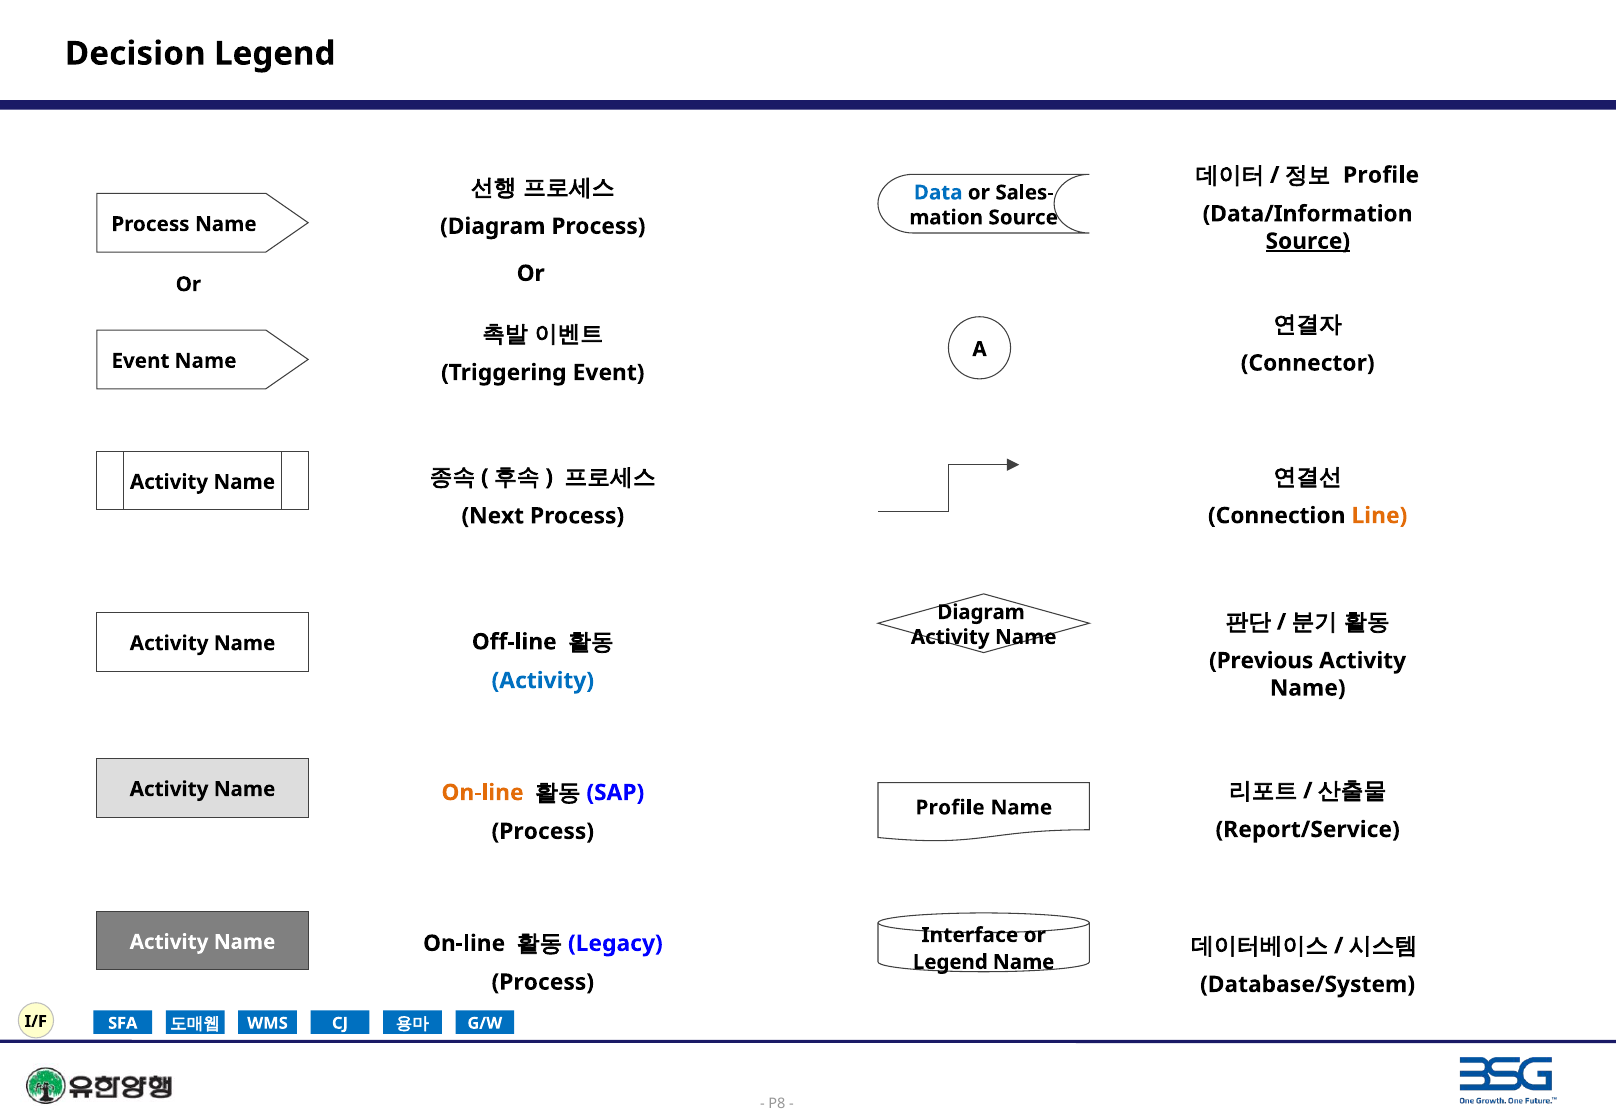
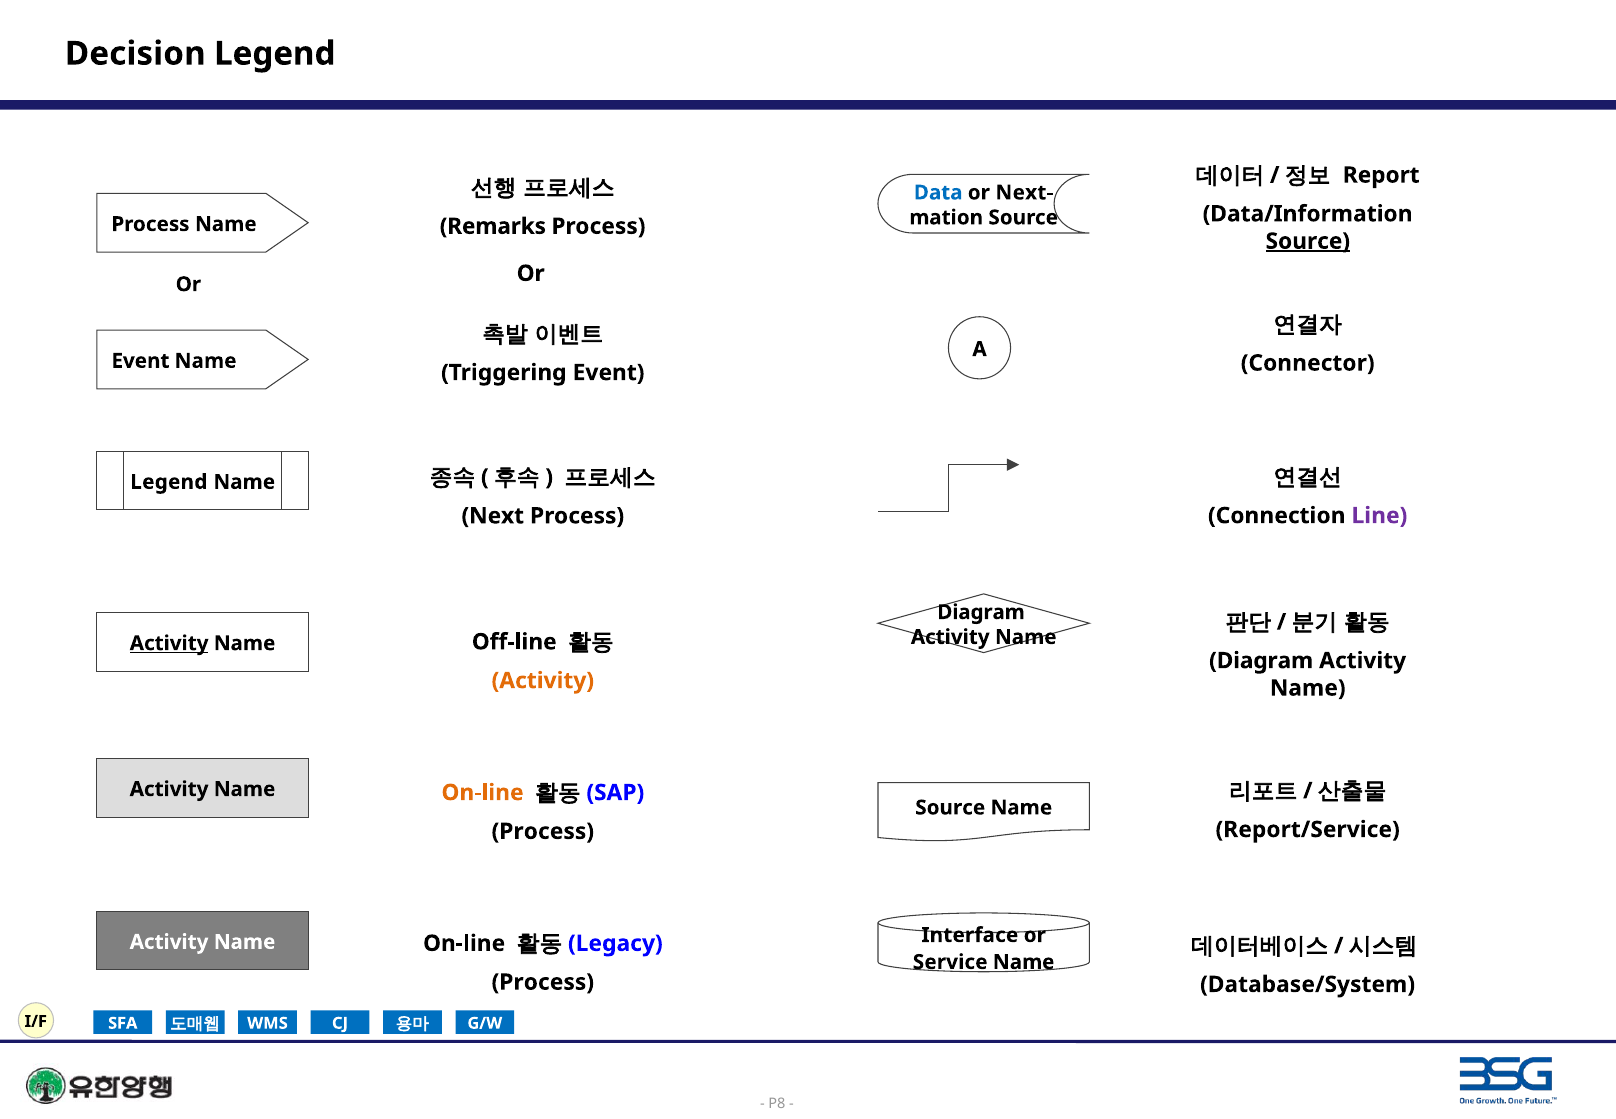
Profile at (1381, 175): Profile -> Report
Sales-: Sales- -> Next-
Diagram at (493, 226): Diagram -> Remarks
Activity at (169, 482): Activity -> Legend
Line colour: orange -> purple
Activity at (169, 643) underline: none -> present
Previous at (1261, 661): Previous -> Diagram
Activity at (543, 681) colour: blue -> orange
Profile at (950, 808): Profile -> Source
Legend at (950, 962): Legend -> Service
